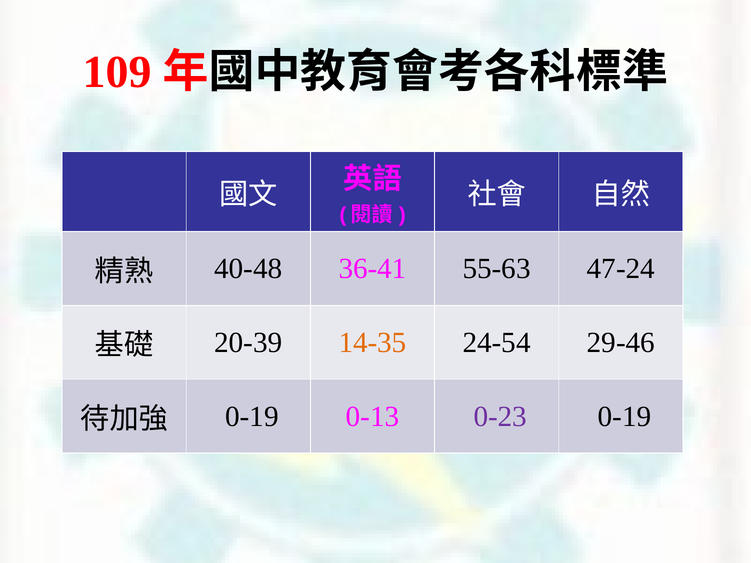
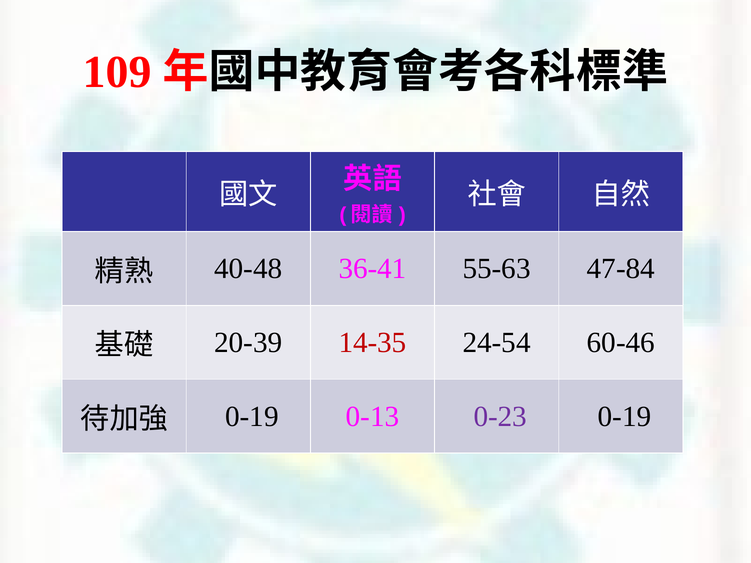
47-24: 47-24 -> 47-84
14-35 colour: orange -> red
29-46: 29-46 -> 60-46
